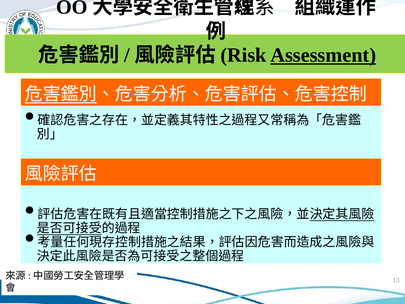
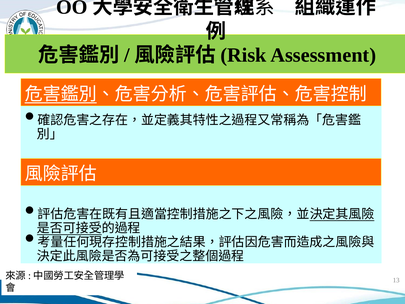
Assessment underline: present -> none
